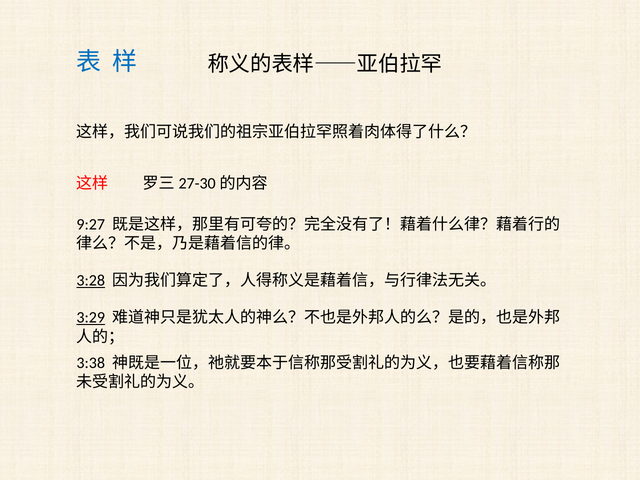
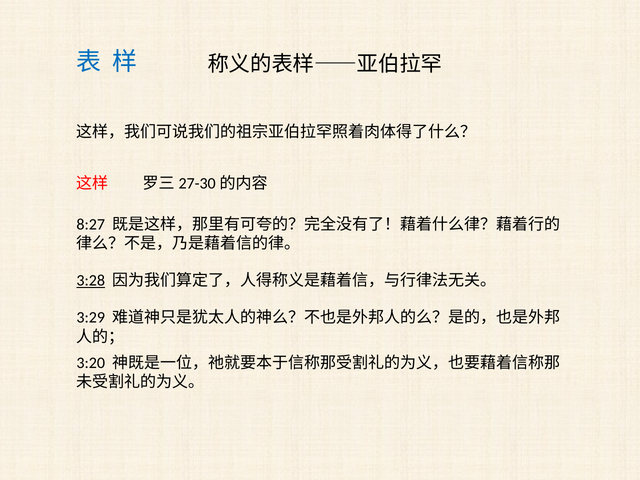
9:27: 9:27 -> 8:27
3:29 underline: present -> none
3:38: 3:38 -> 3:20
